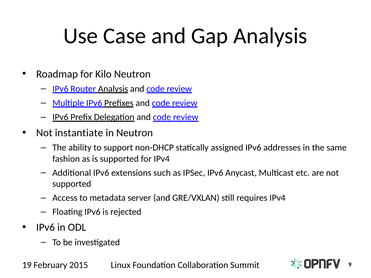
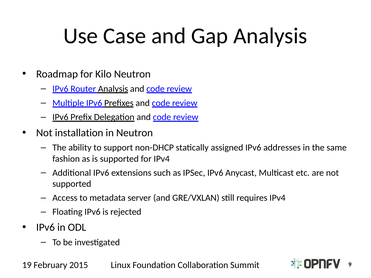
instantiate: instantiate -> installation
